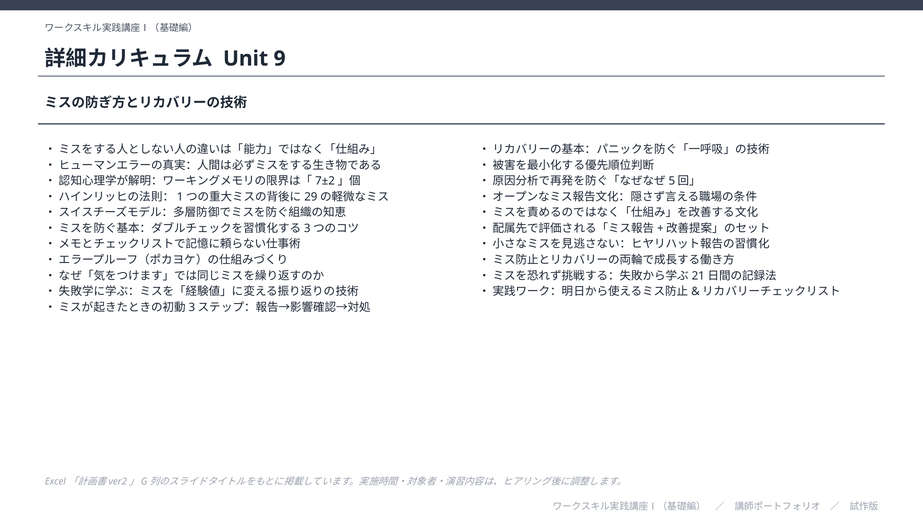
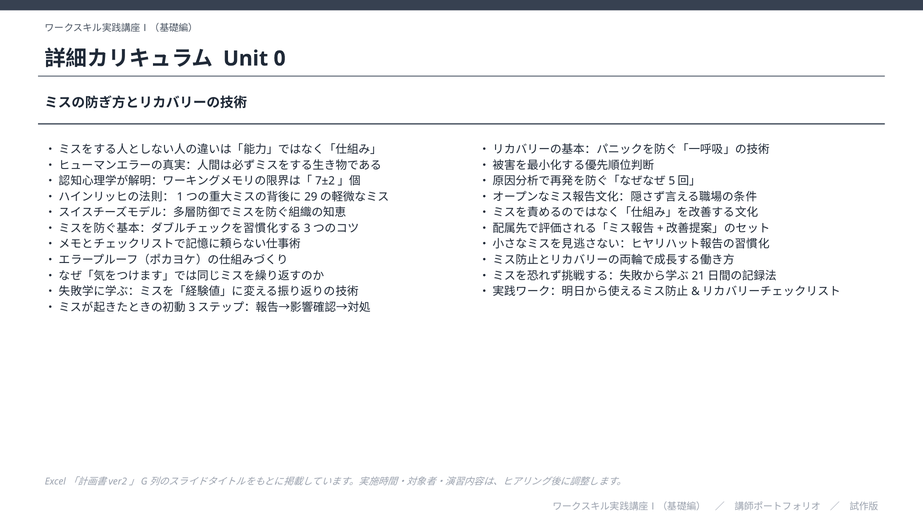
9: 9 -> 0
